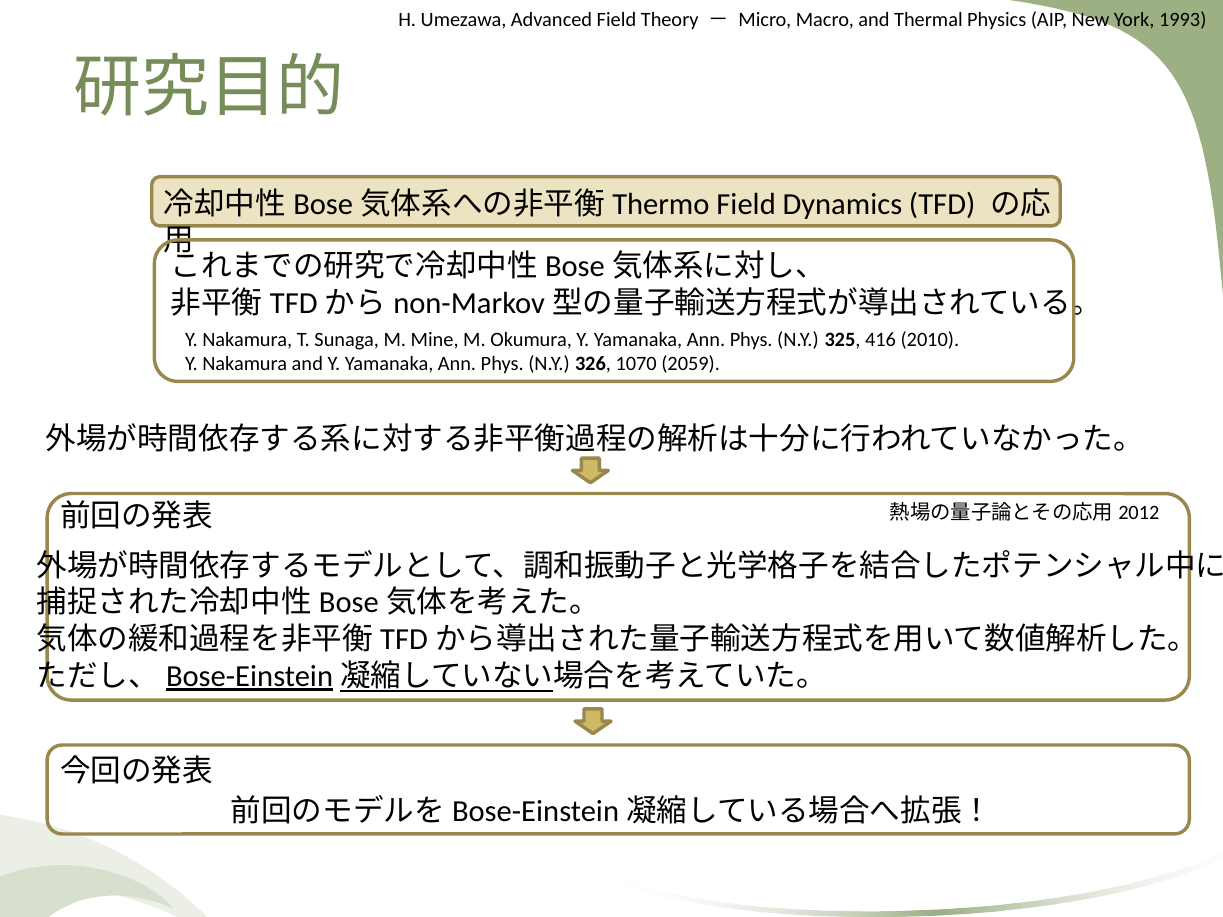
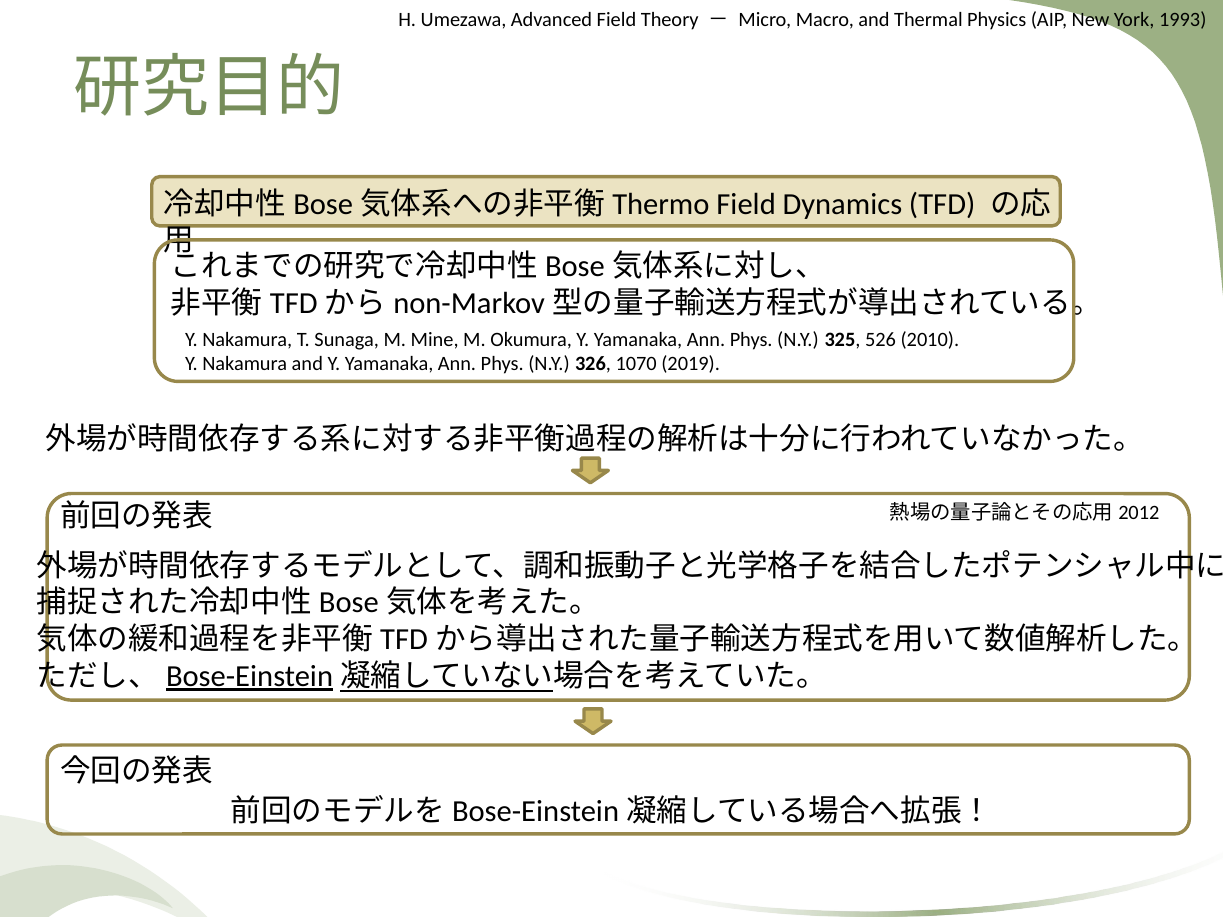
416: 416 -> 526
2059: 2059 -> 2019
